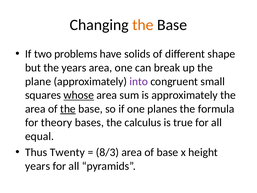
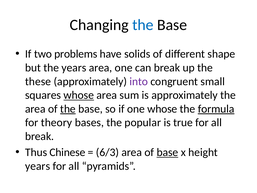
the at (143, 25) colour: orange -> blue
plane: plane -> these
one planes: planes -> whose
formula underline: none -> present
calculus: calculus -> popular
equal at (40, 136): equal -> break
Twenty: Twenty -> Chinese
8/3: 8/3 -> 6/3
base at (167, 152) underline: none -> present
